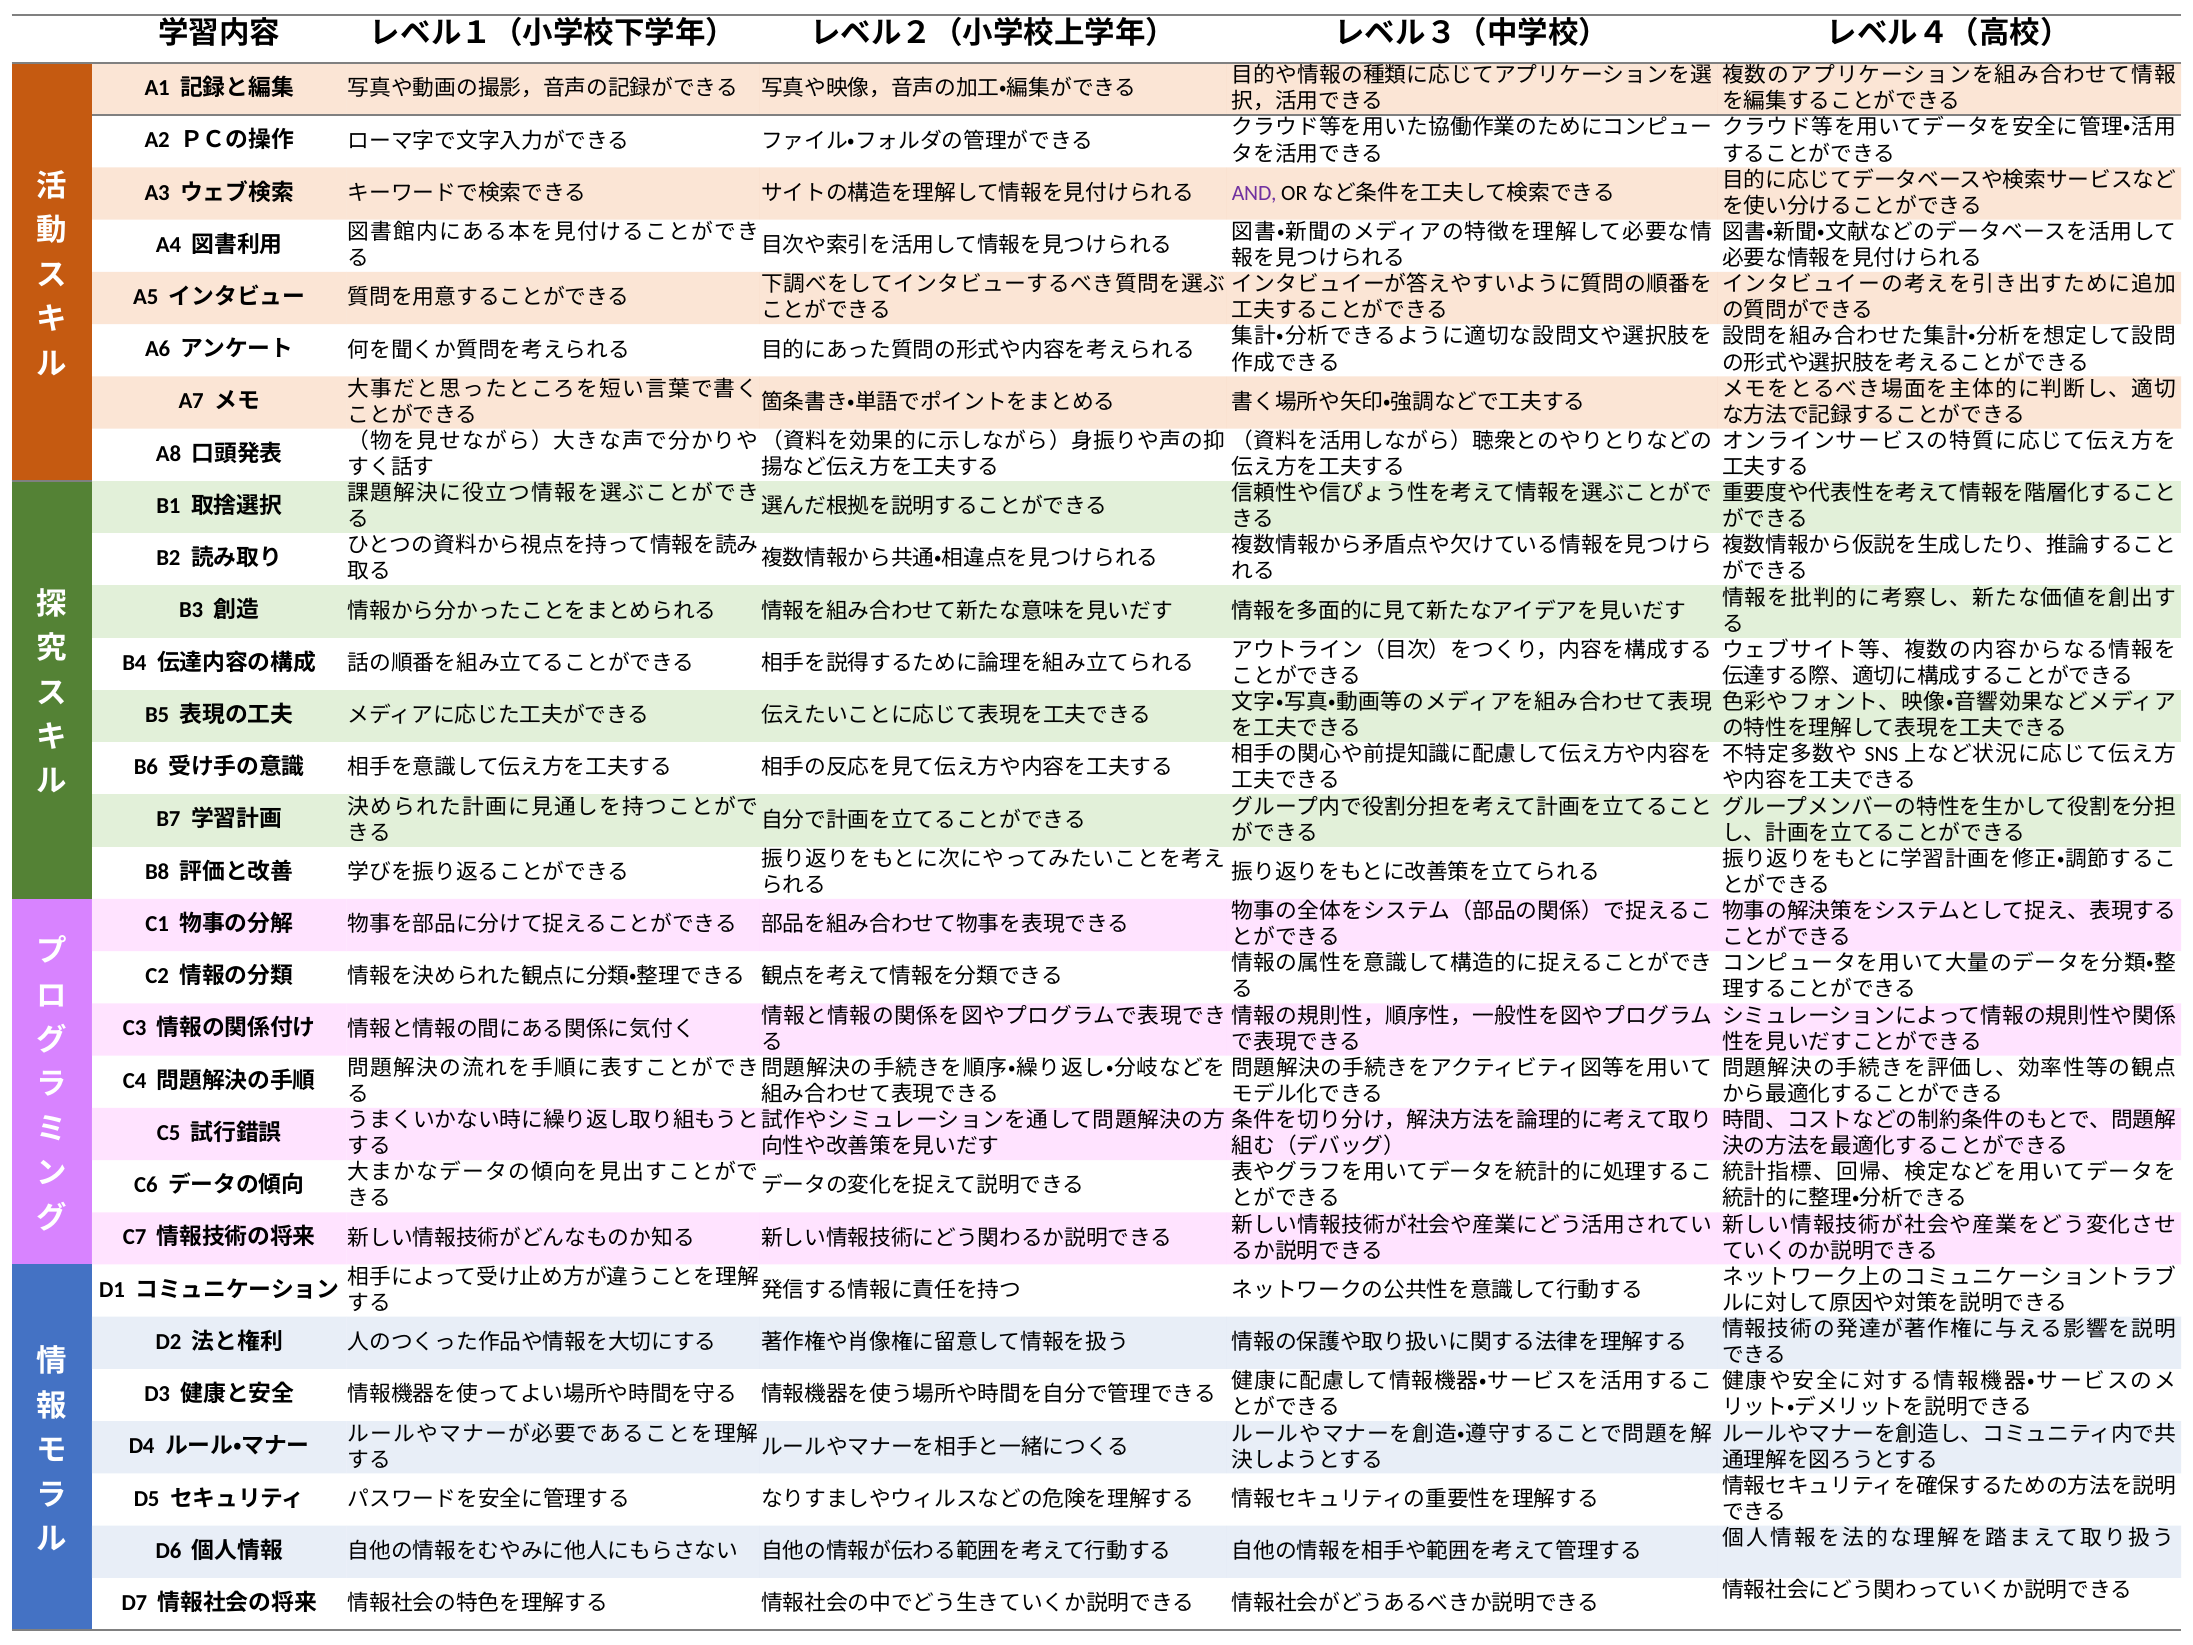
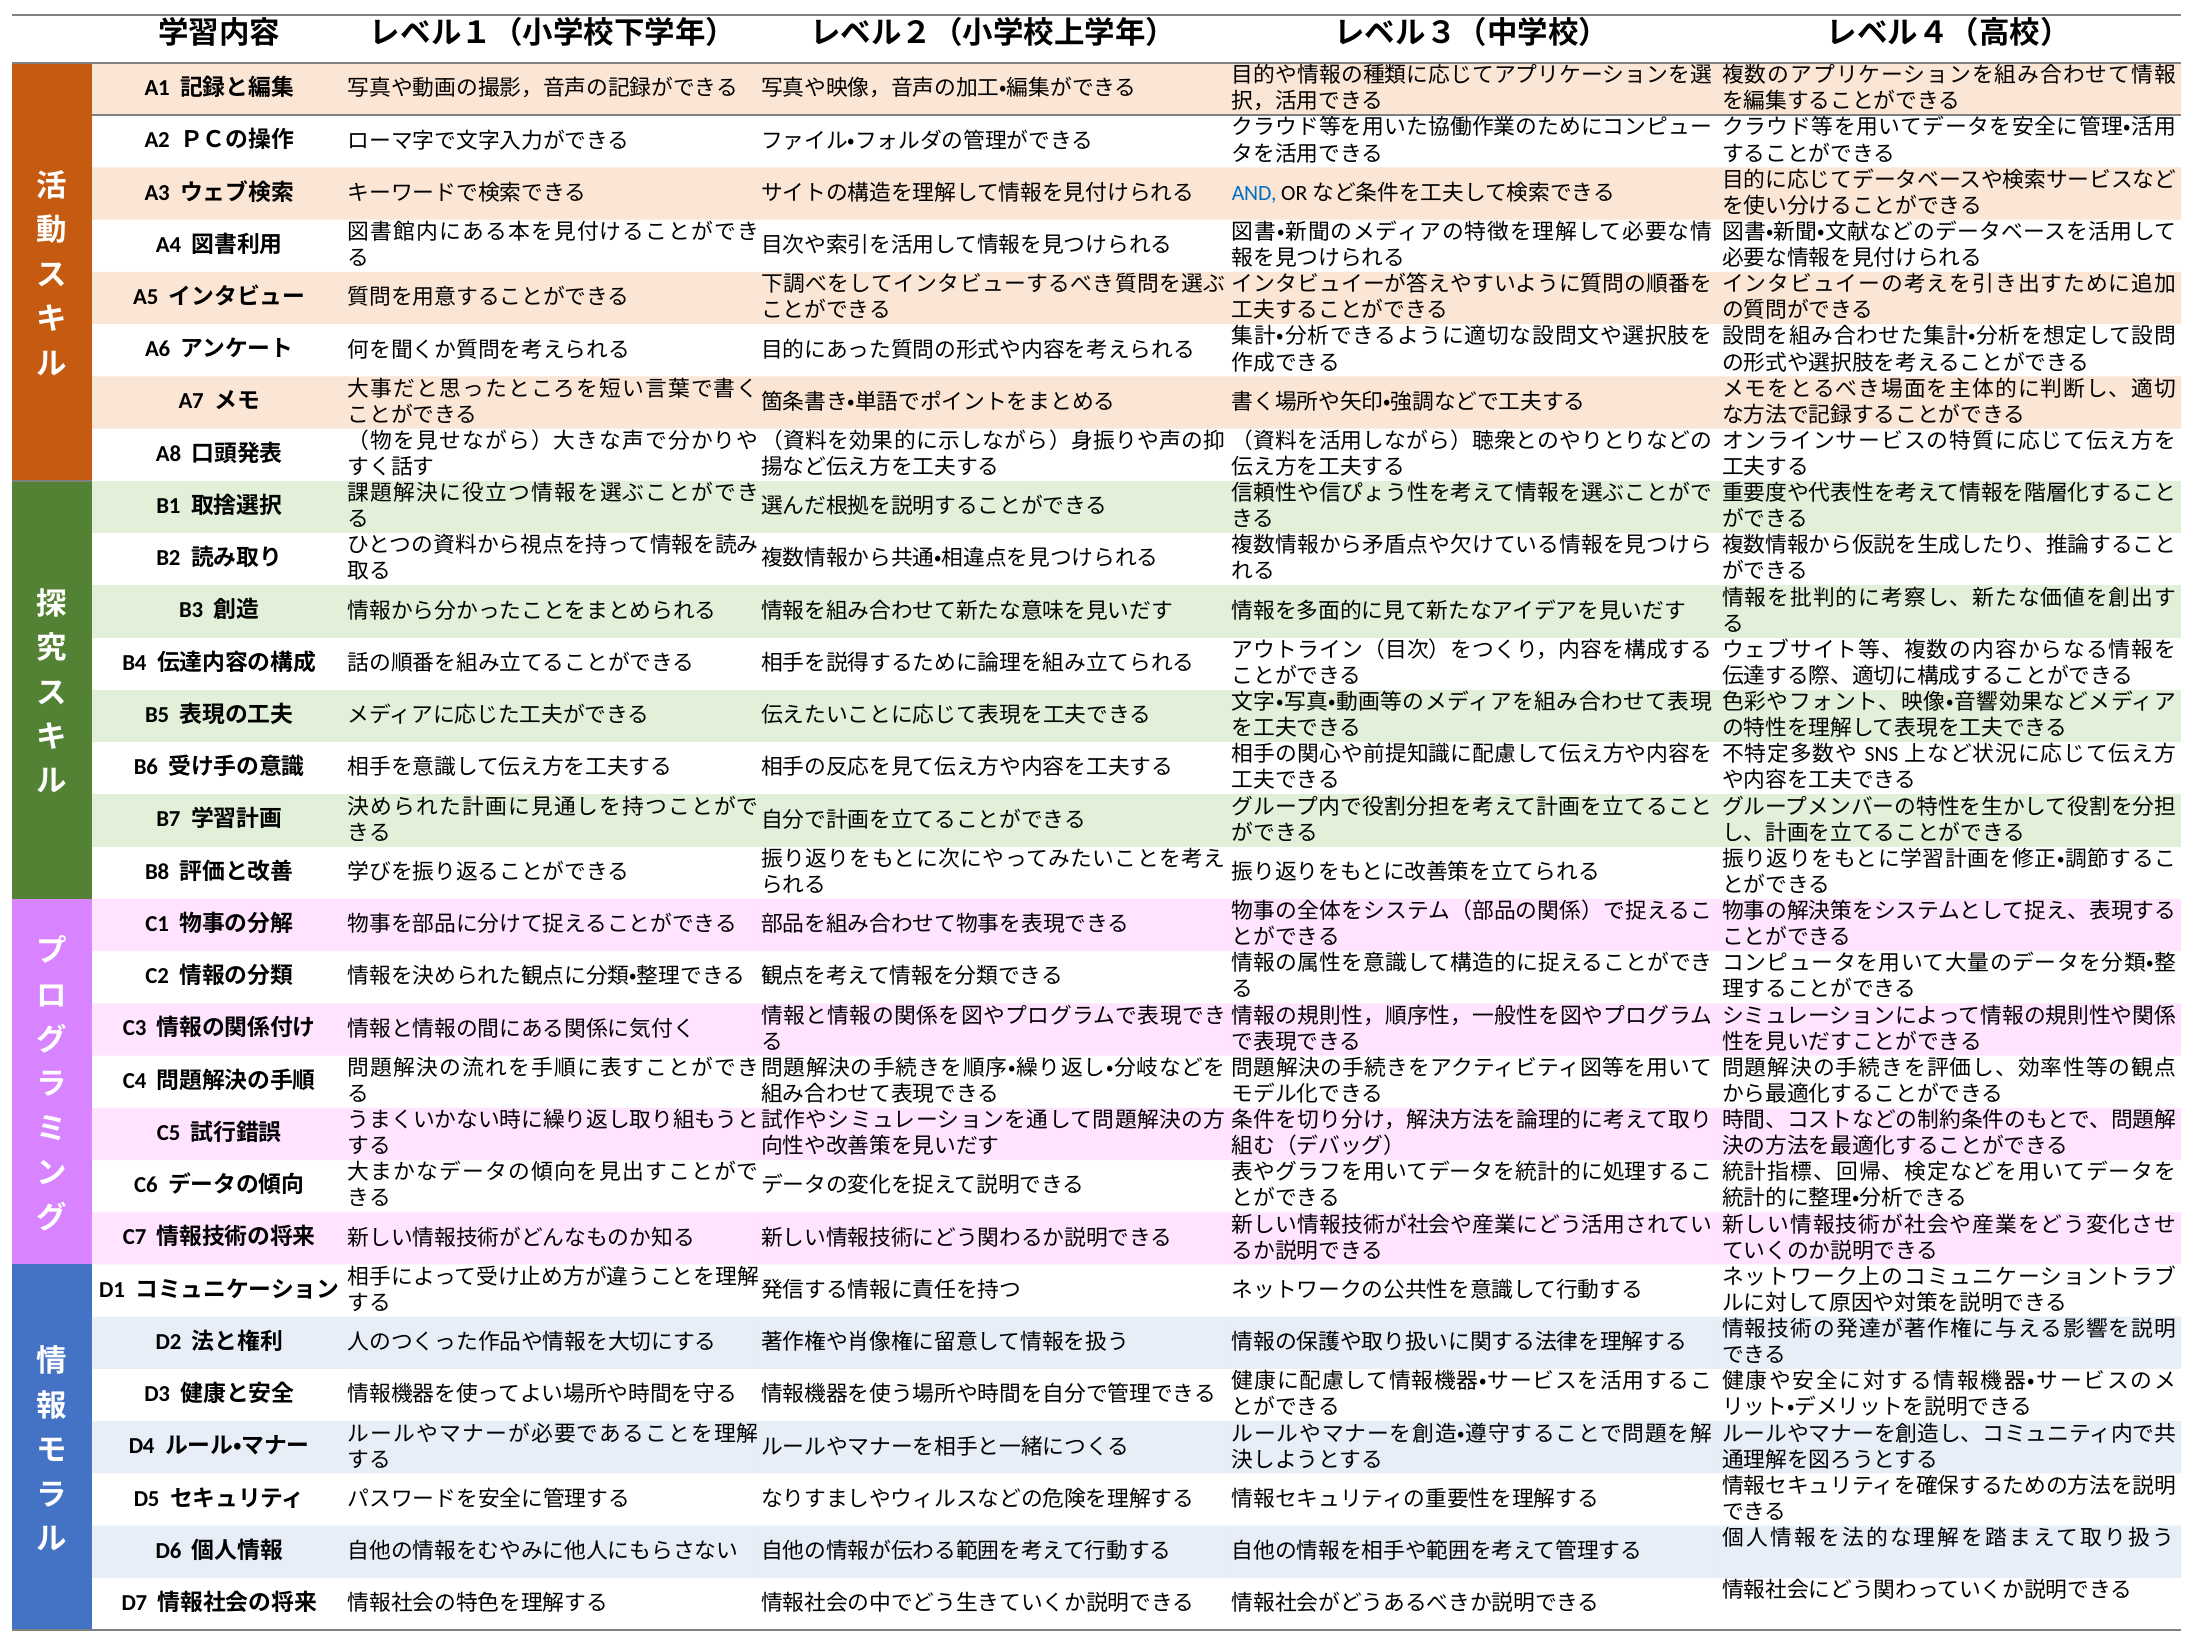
AND colour: purple -> blue
